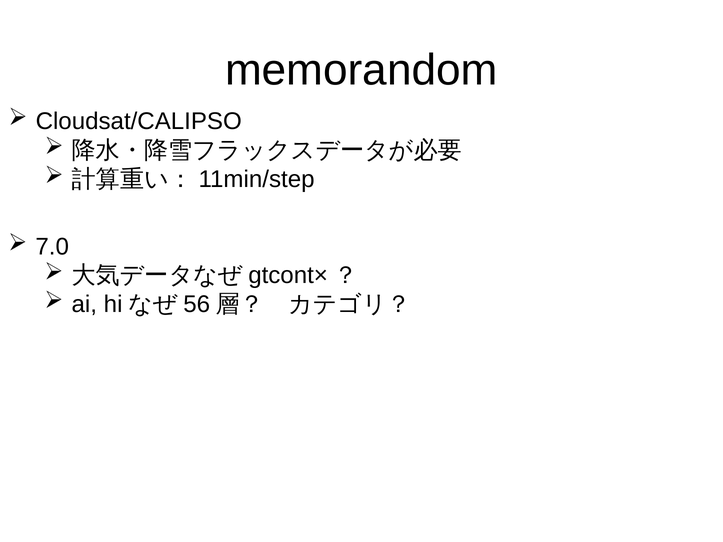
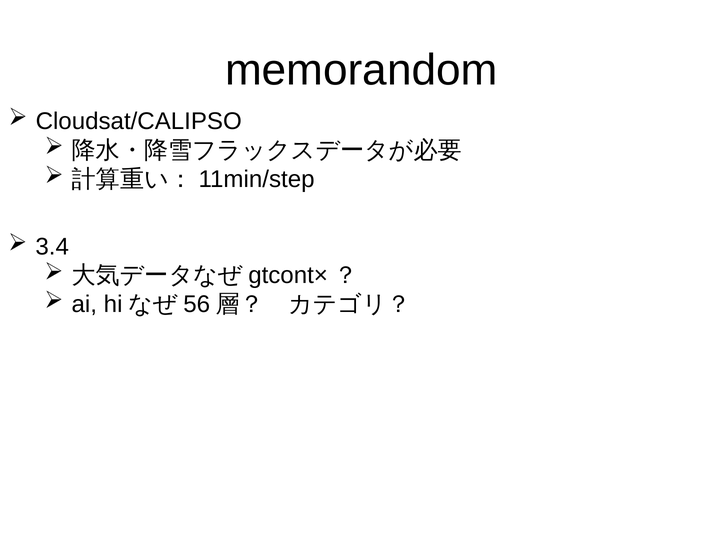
7.0: 7.0 -> 3.4
